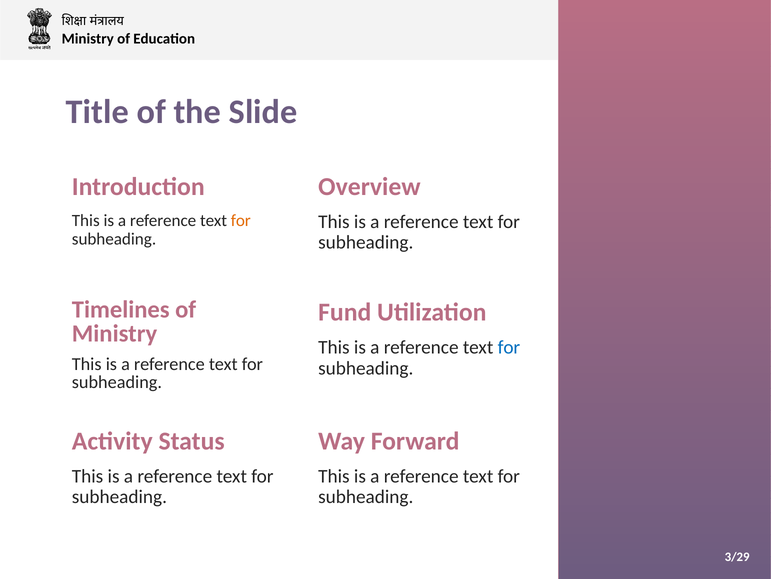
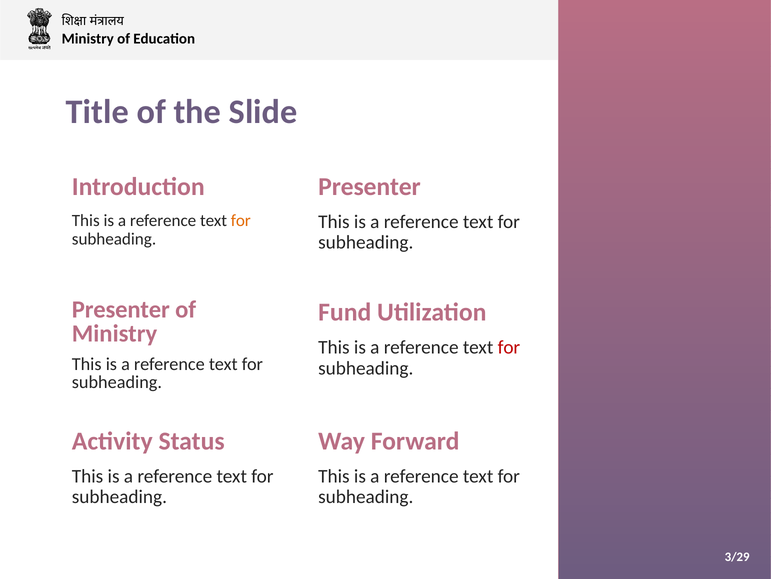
Overview at (369, 186): Overview -> Presenter
Timelines at (121, 309): Timelines -> Presenter
for at (509, 347) colour: blue -> red
